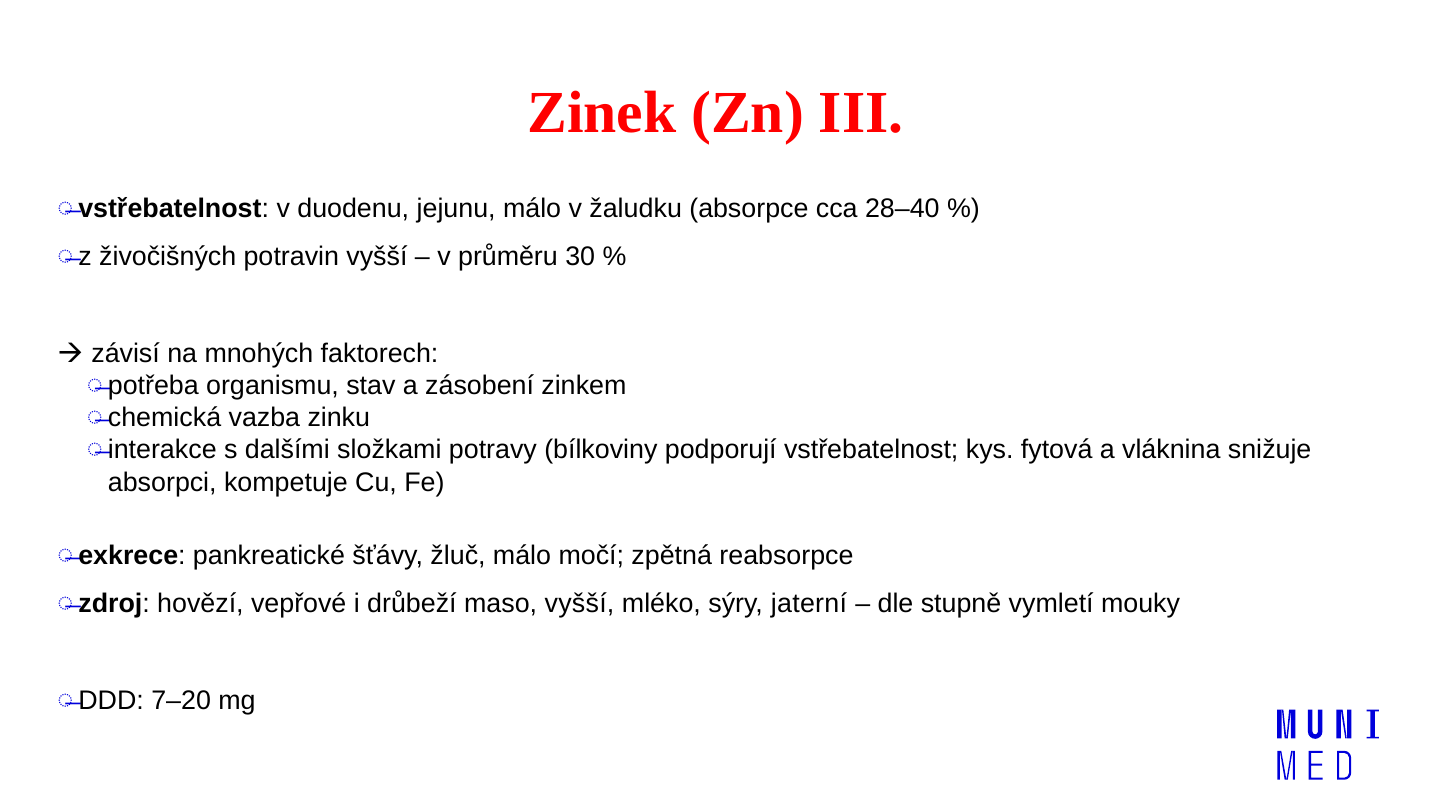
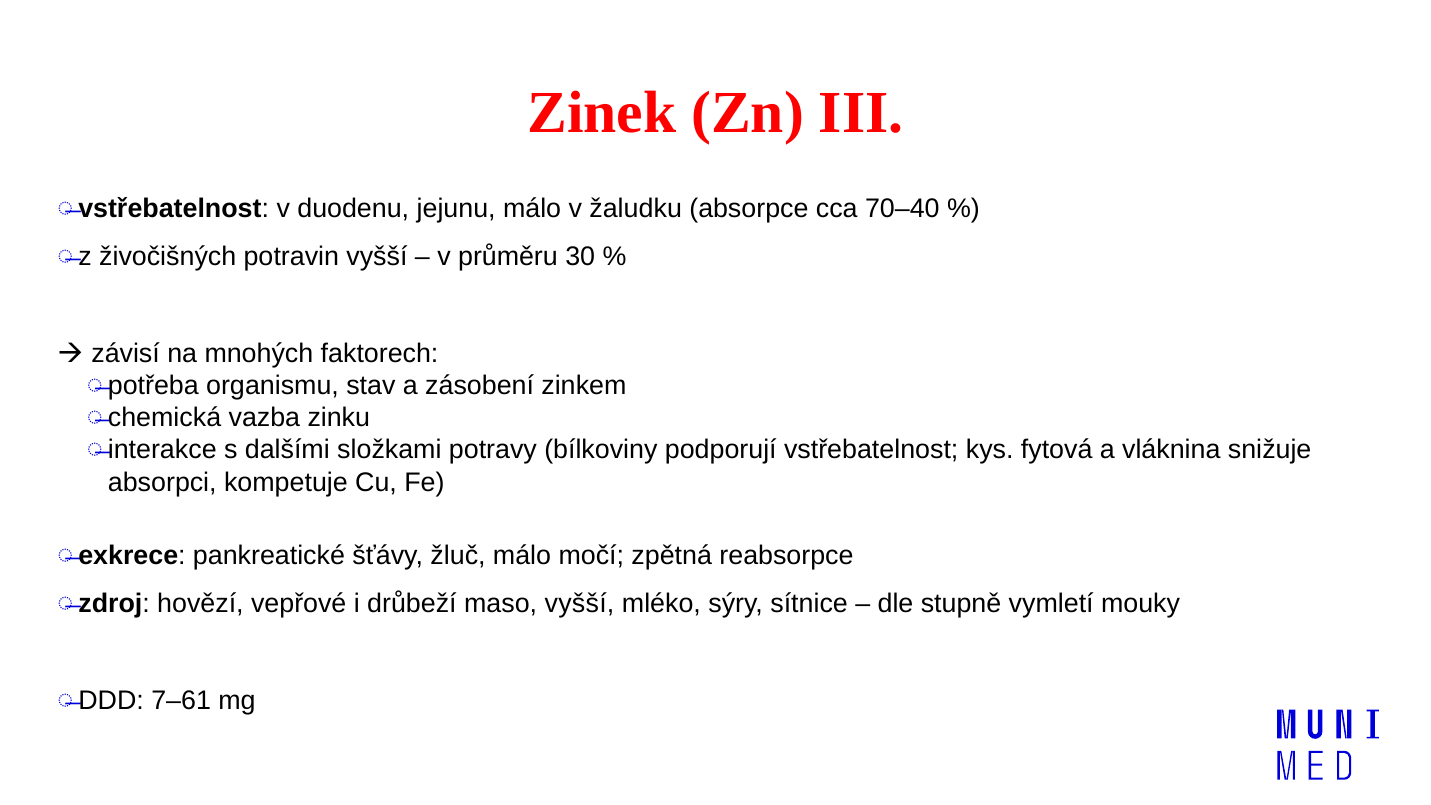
28–40: 28–40 -> 70–40
jaterní: jaterní -> sítnice
7–20: 7–20 -> 7–61
